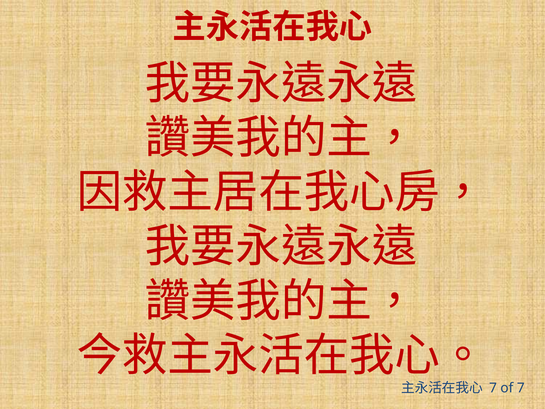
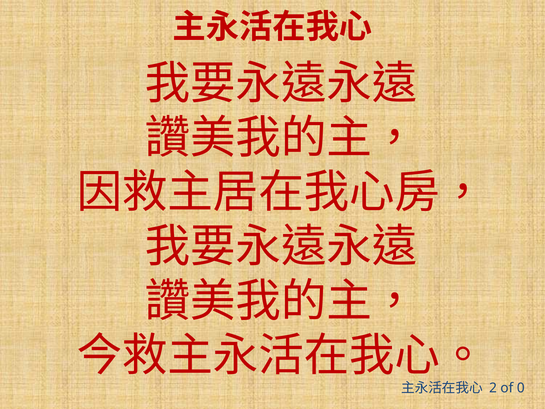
7 at (493, 388): 7 -> 2
of 7: 7 -> 0
